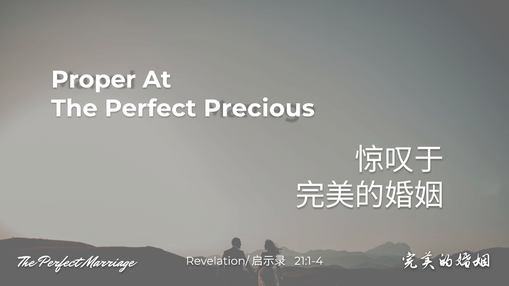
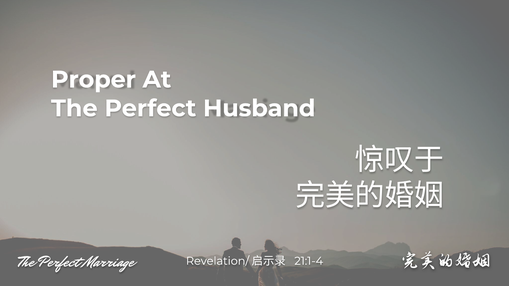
Precious: Precious -> Husband
